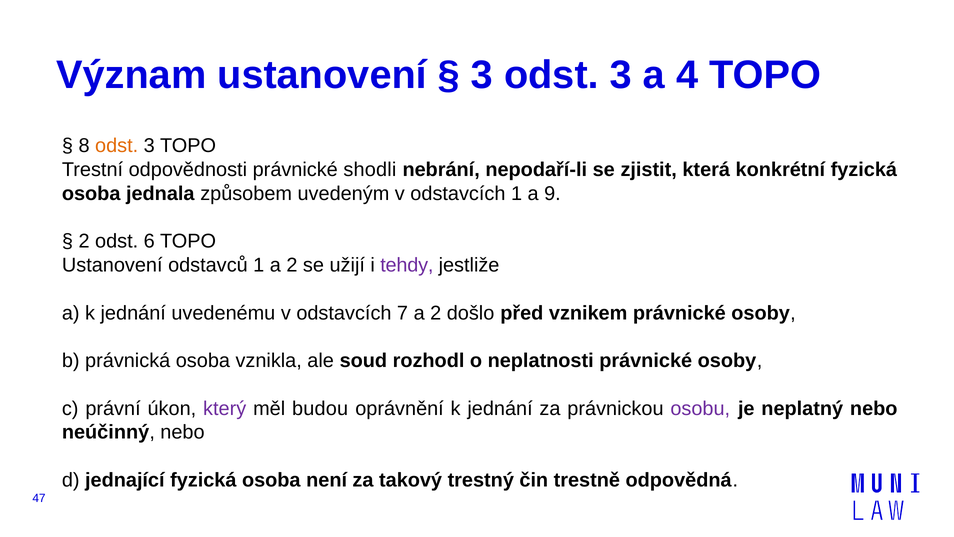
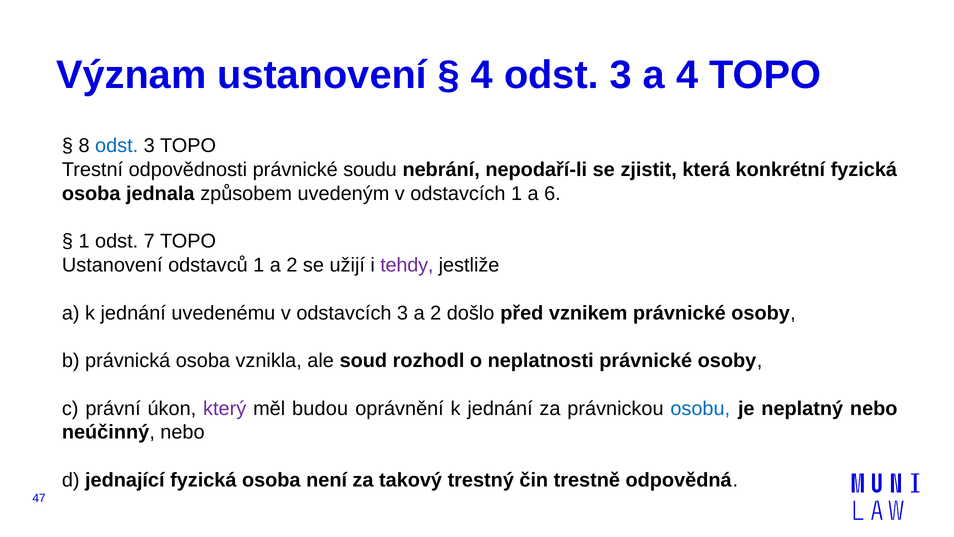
3 at (482, 75): 3 -> 4
odst at (117, 146) colour: orange -> blue
shodli: shodli -> soudu
9: 9 -> 6
2 at (84, 241): 2 -> 1
6: 6 -> 7
odstavcích 7: 7 -> 3
osobu colour: purple -> blue
